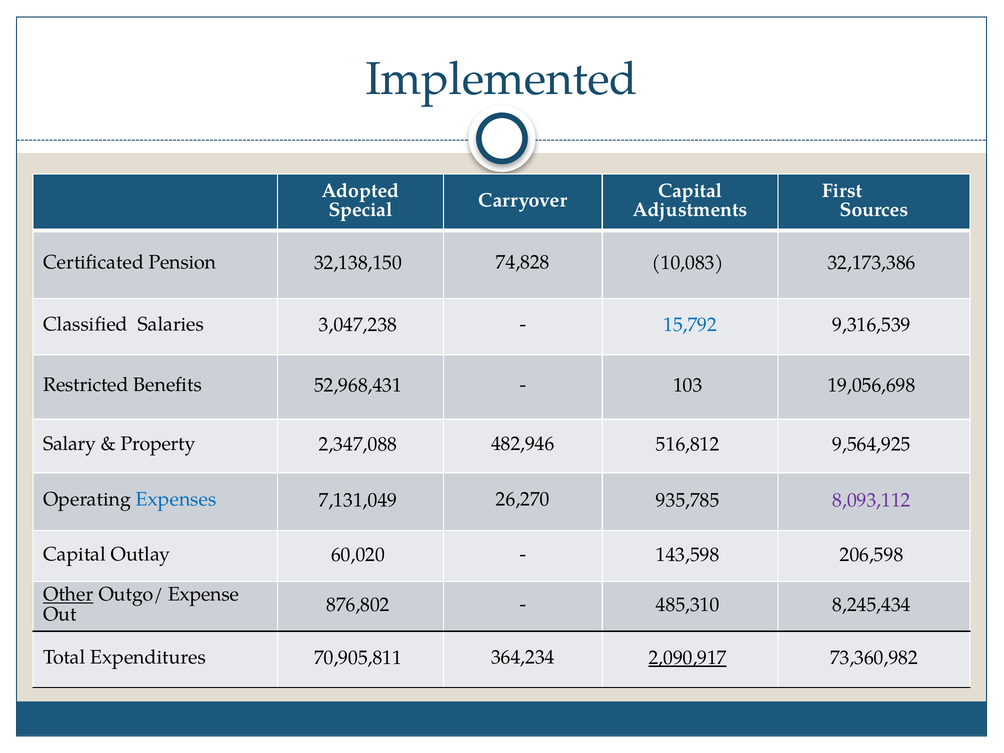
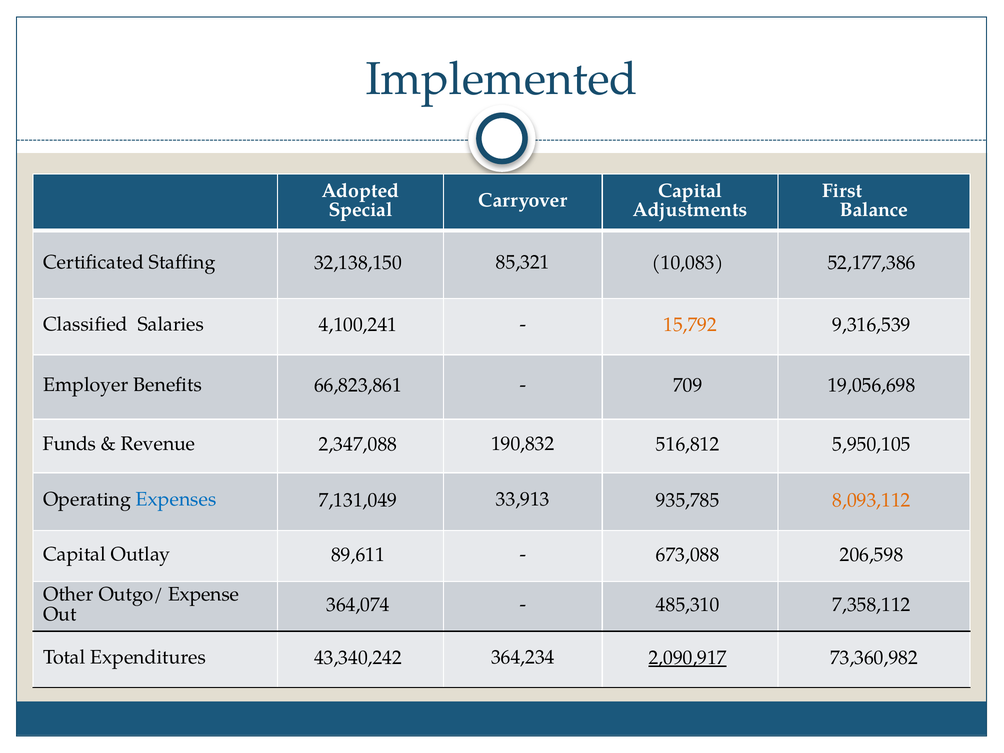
Sources: Sources -> Balance
Pension: Pension -> Staffing
74,828: 74,828 -> 85,321
32,173,386: 32,173,386 -> 52,177,386
3,047,238: 3,047,238 -> 4,100,241
15,792 colour: blue -> orange
Restricted: Restricted -> Employer
52,968,431: 52,968,431 -> 66,823,861
103: 103 -> 709
Salary: Salary -> Funds
Property: Property -> Revenue
482,946: 482,946 -> 190,832
9,564,925: 9,564,925 -> 5,950,105
26,270: 26,270 -> 33,913
8,093,112 colour: purple -> orange
60,020: 60,020 -> 89,611
143,598: 143,598 -> 673,088
Other underline: present -> none
876,802: 876,802 -> 364,074
8,245,434: 8,245,434 -> 7,358,112
70,905,811: 70,905,811 -> 43,340,242
